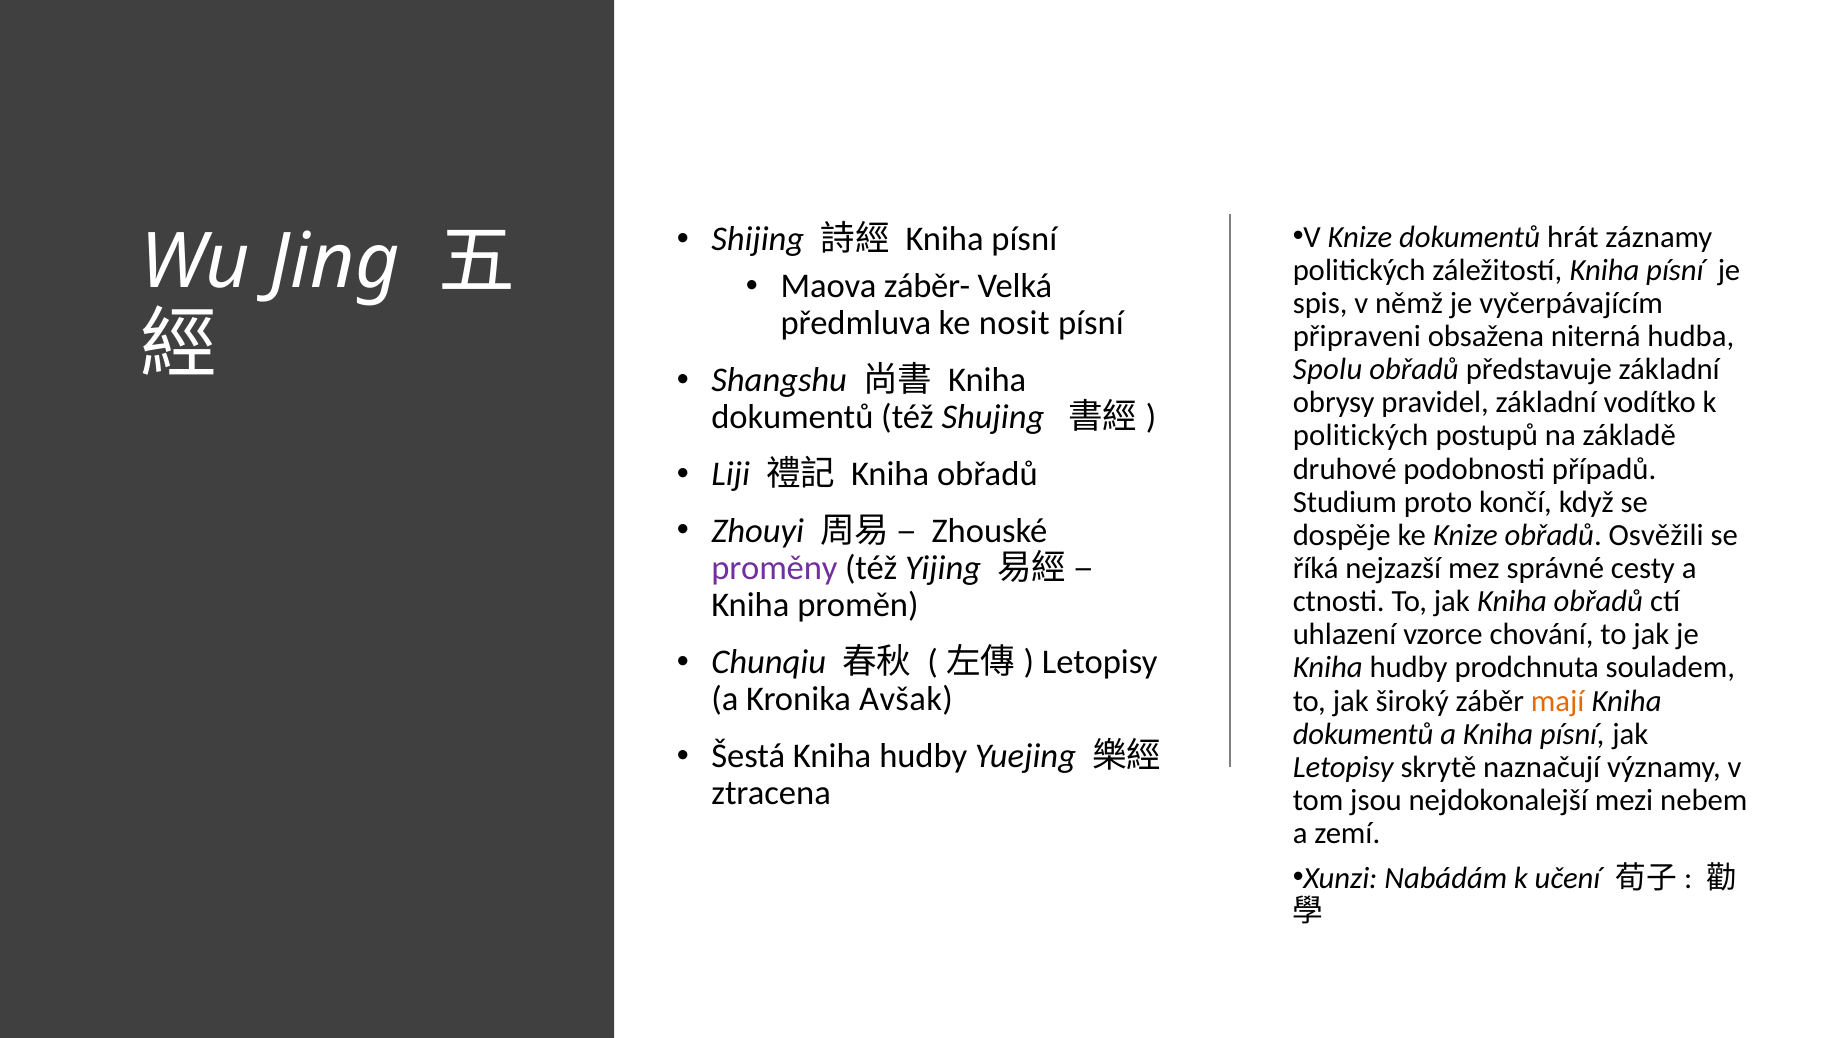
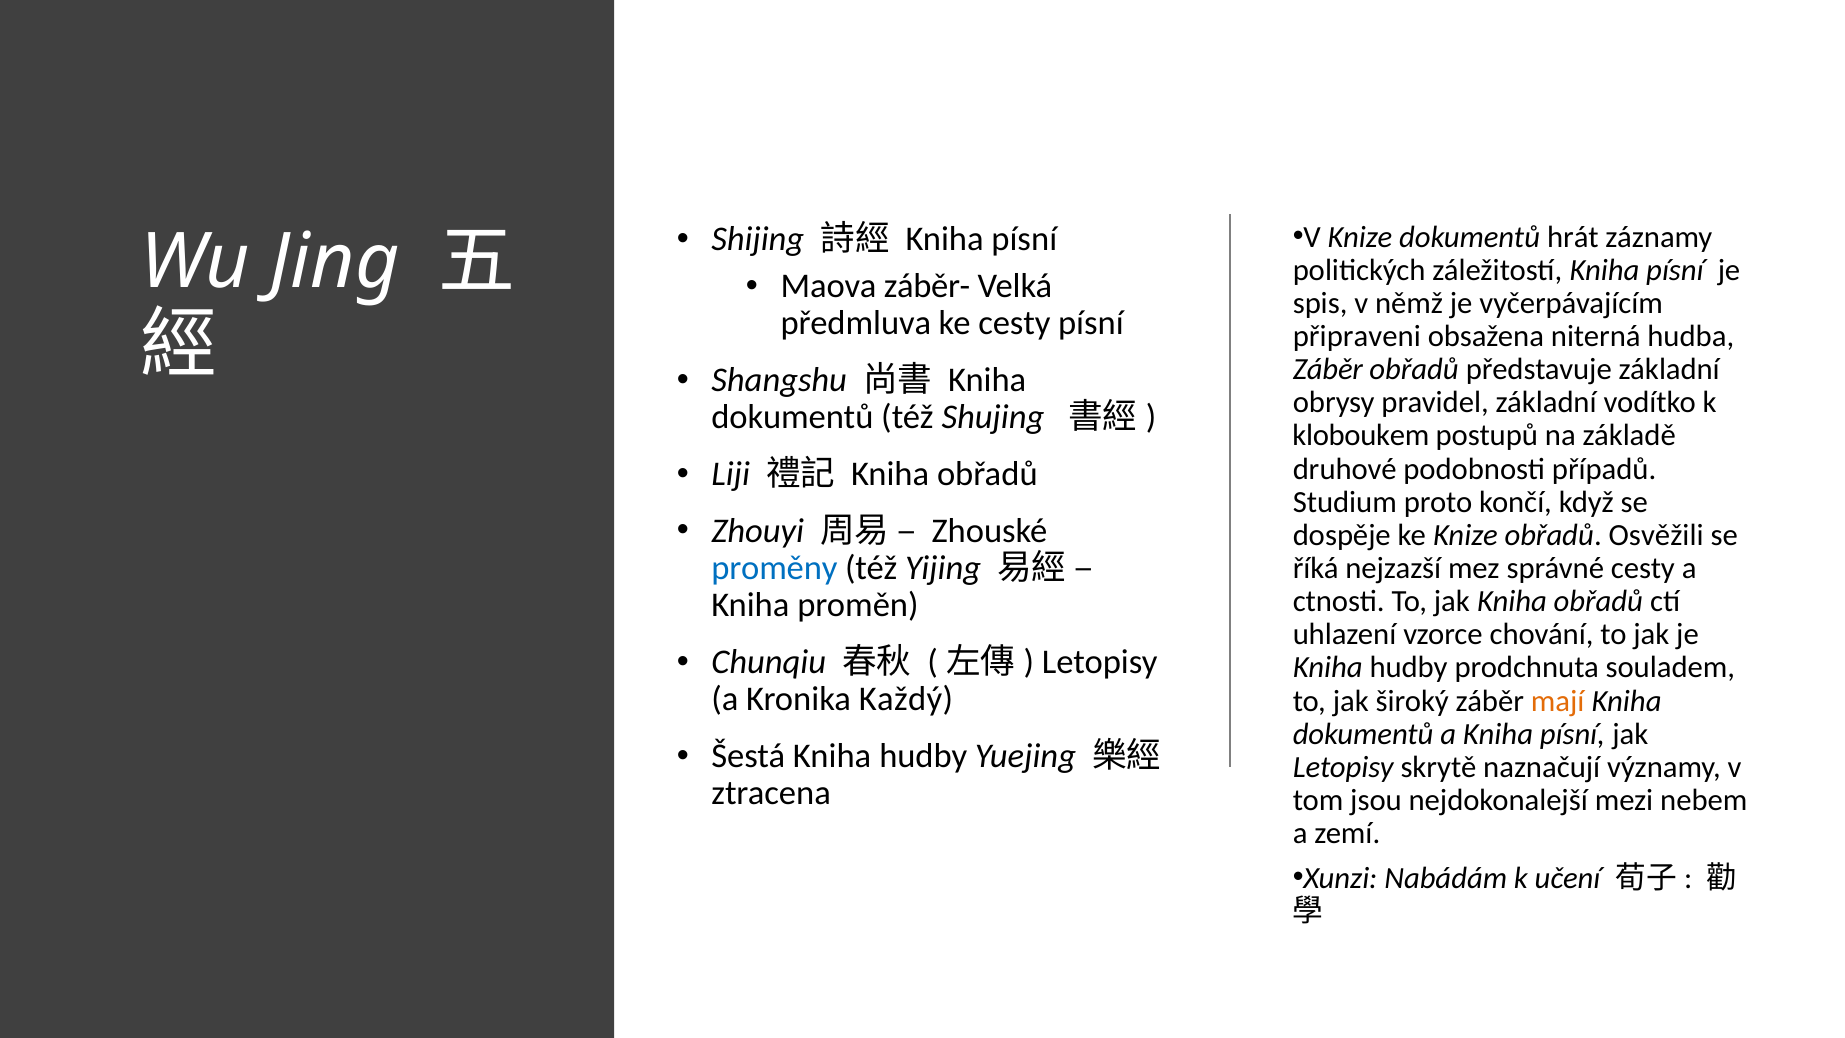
ke nosit: nosit -> cesty
Spolu at (1328, 370): Spolu -> Záběr
politických at (1361, 436): politických -> kloboukem
proměny colour: purple -> blue
Avšak: Avšak -> Každý
